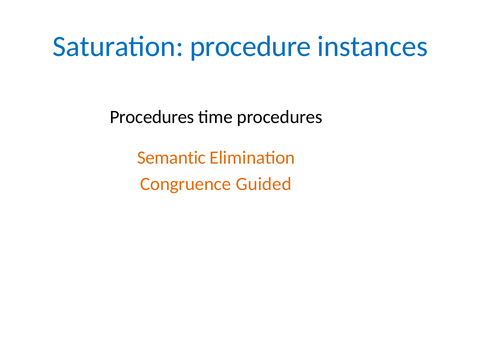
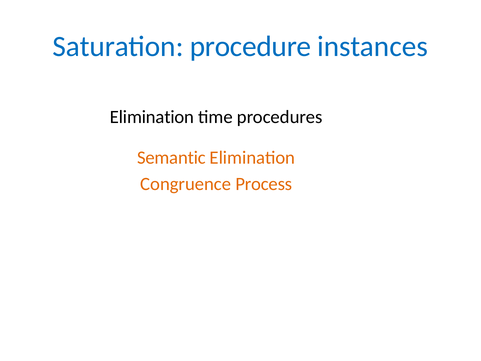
Procedures at (152, 117): Procedures -> Elimination
Guided: Guided -> Process
